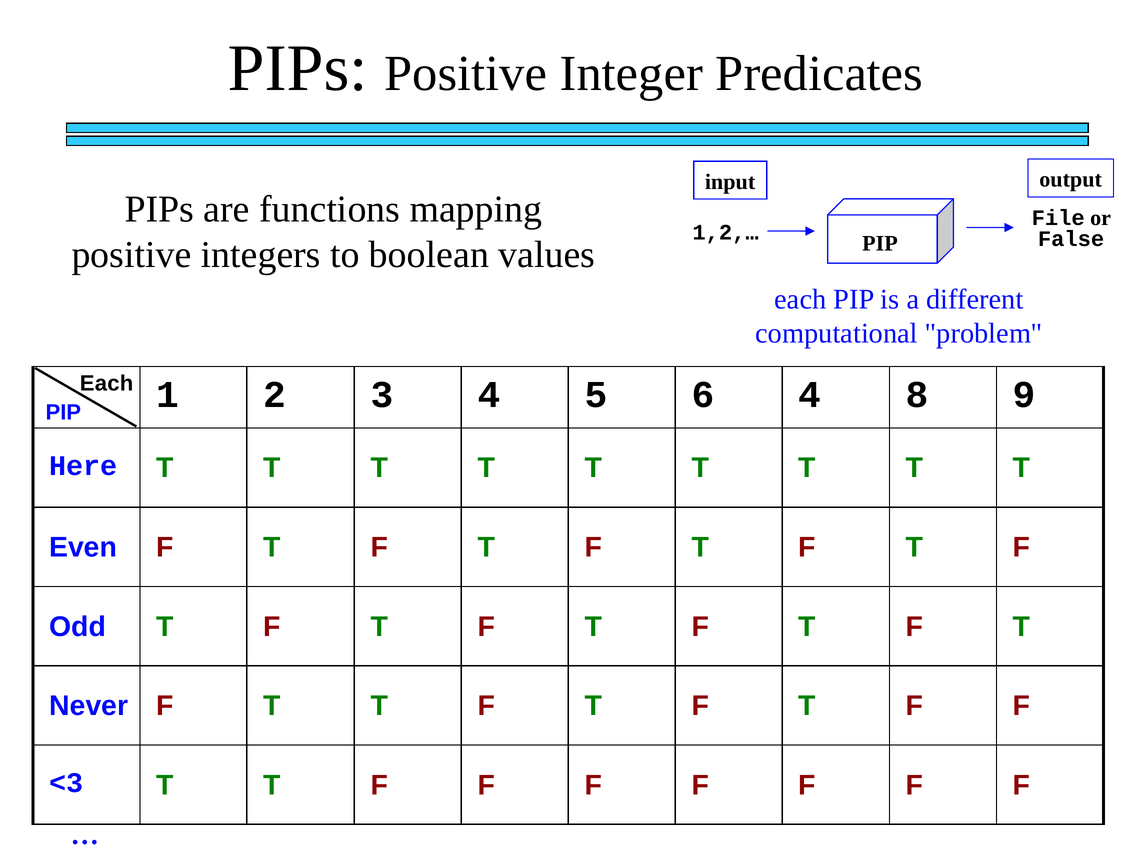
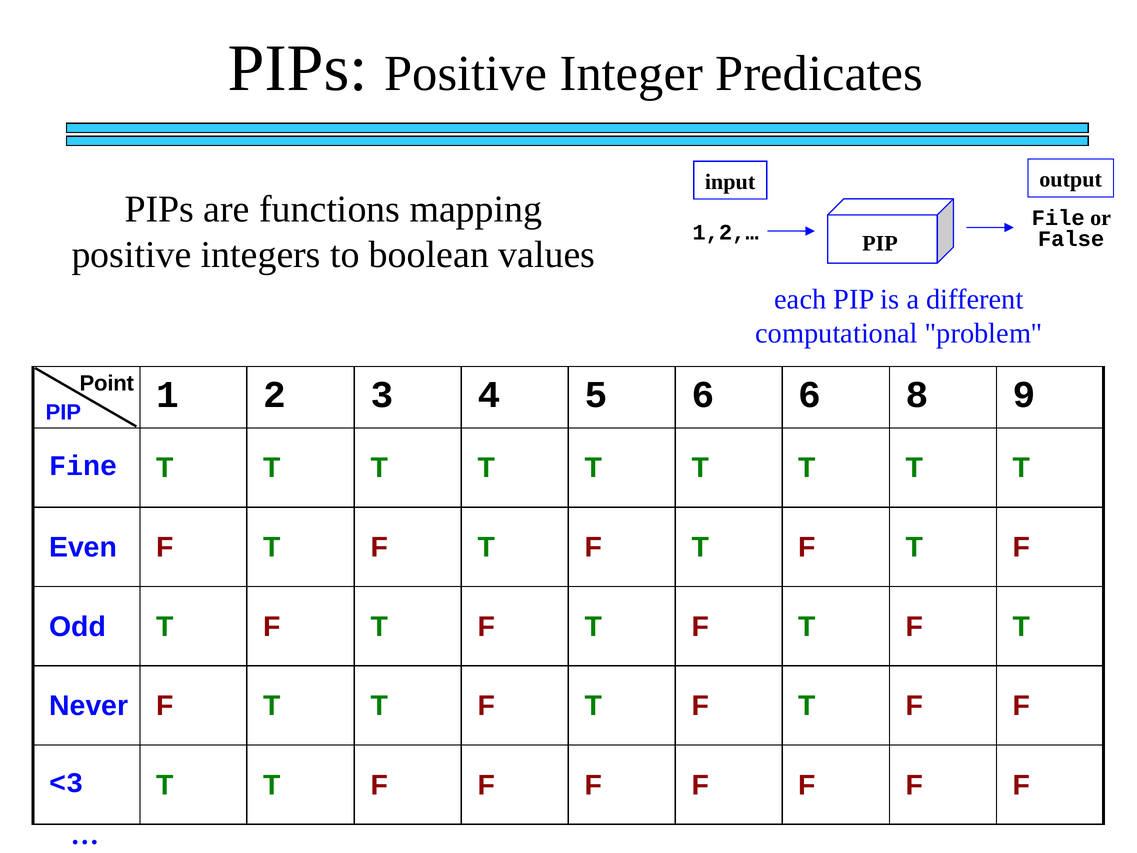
Each at (107, 383): Each -> Point
6 4: 4 -> 6
Here: Here -> Fine
